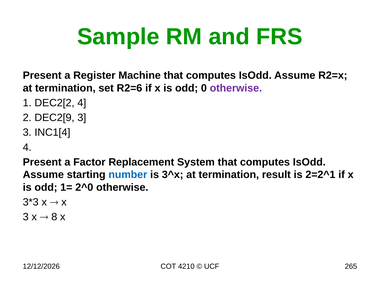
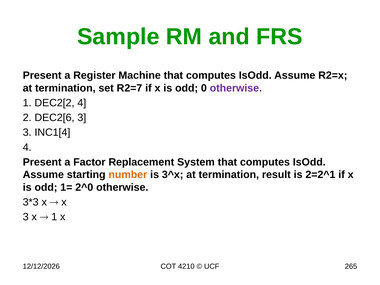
R2=6: R2=6 -> R2=7
DEC2[9: DEC2[9 -> DEC2[6
number colour: blue -> orange
8 at (54, 217): 8 -> 1
